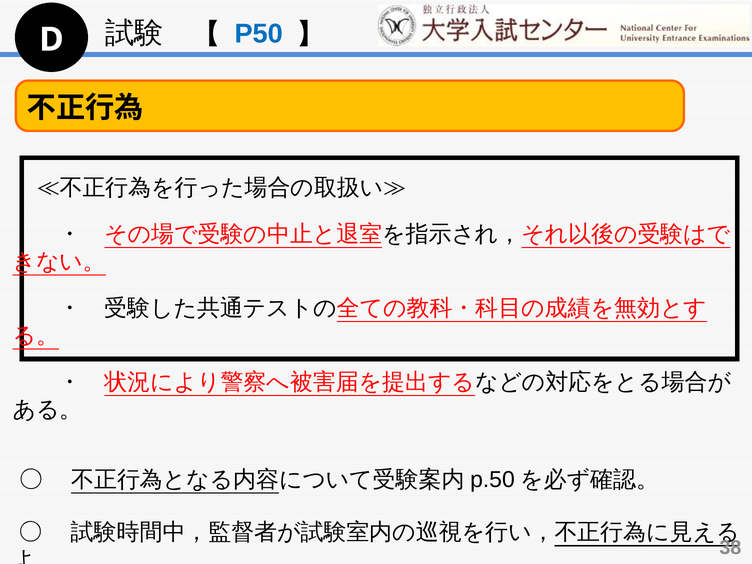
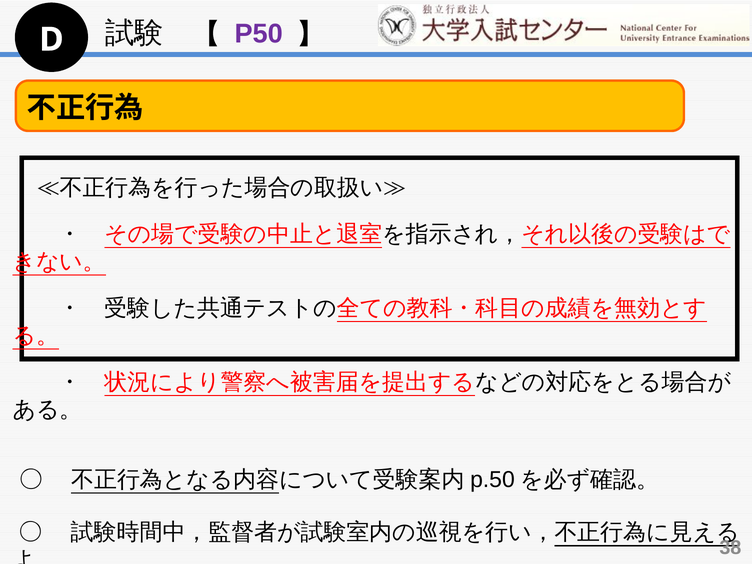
P50 colour: blue -> purple
